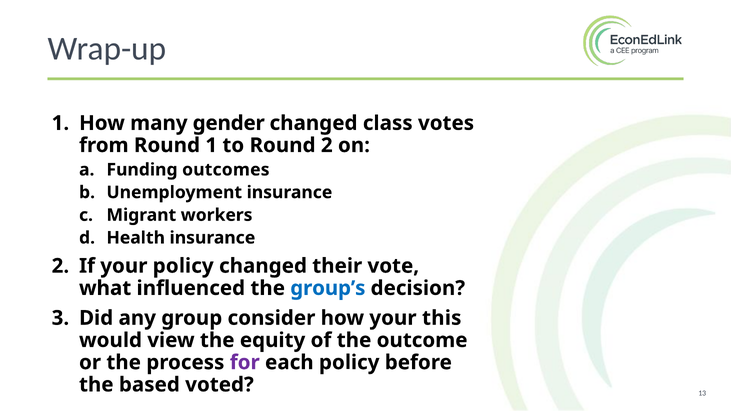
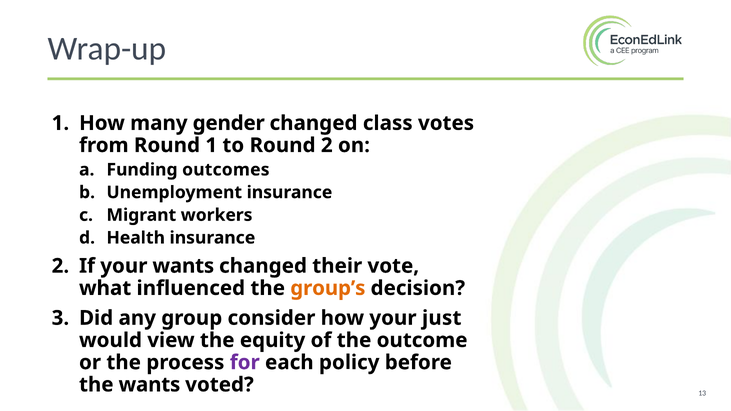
your policy: policy -> wants
group’s colour: blue -> orange
this: this -> just
the based: based -> wants
